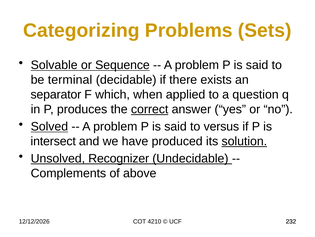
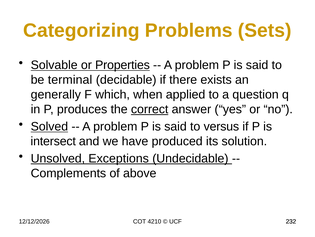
Sequence: Sequence -> Properties
separator: separator -> generally
solution underline: present -> none
Recognizer: Recognizer -> Exceptions
